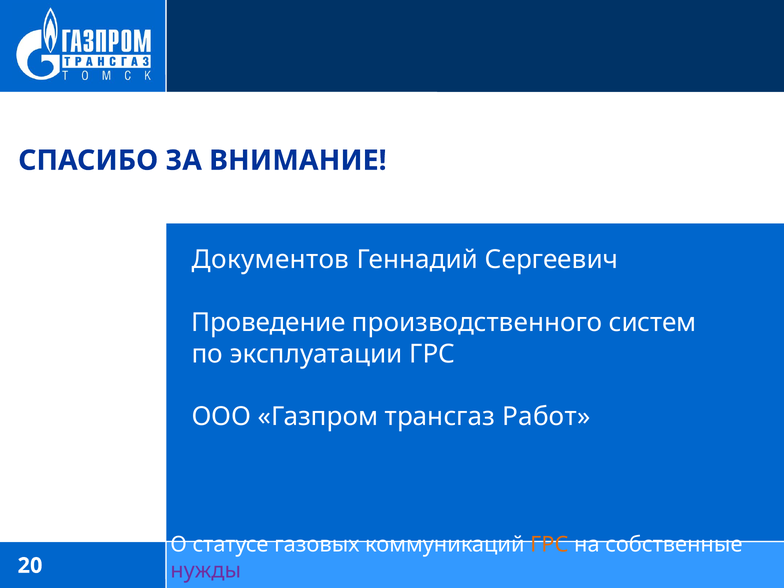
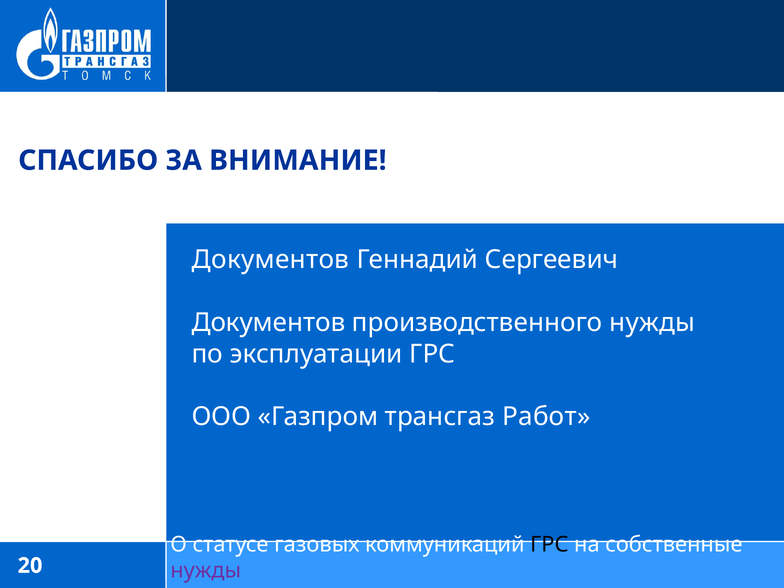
Проведение at (269, 323): Проведение -> Документов
производственного систем: систем -> нужды
ГРС at (549, 544) colour: orange -> black
